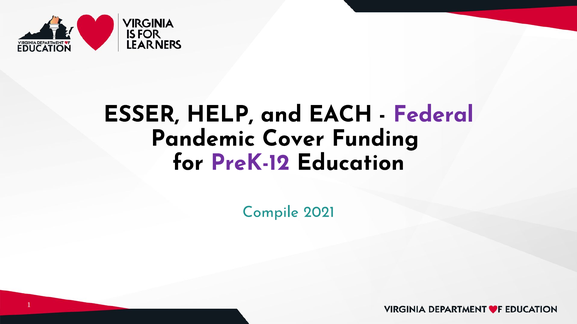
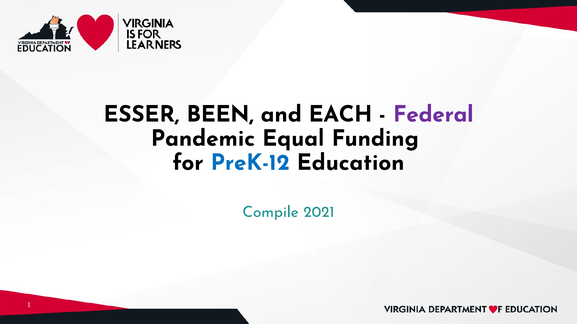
HELP: HELP -> BEEN
Cover: Cover -> Equal
PreK-12 colour: purple -> blue
